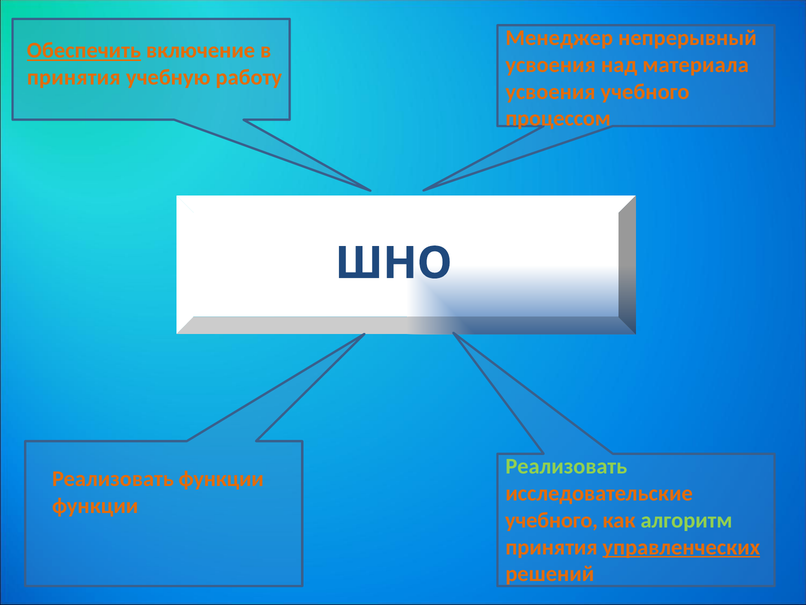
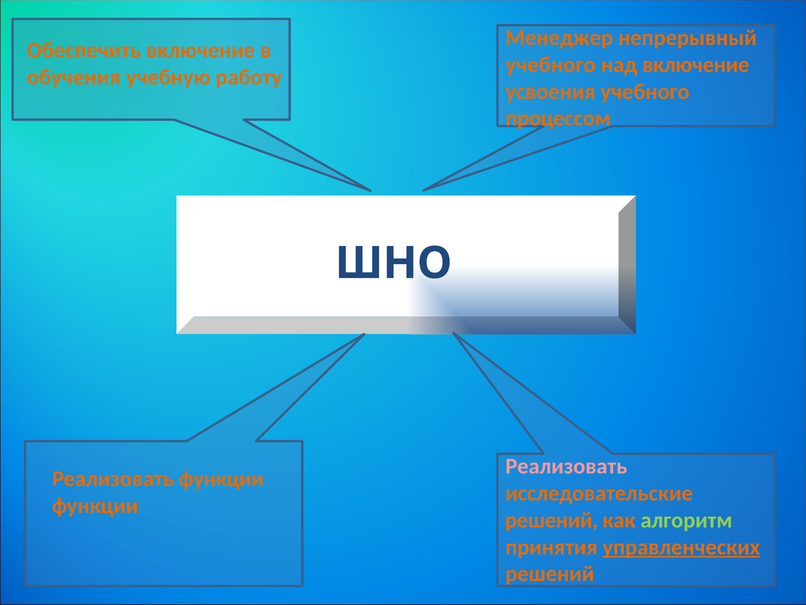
Обеспечить underline: present -> none
усвоения at (551, 65): усвоения -> учебного
над материала: материала -> включение
принятия at (74, 77): принятия -> обучения
Реализовать at (566, 466) colour: light green -> pink
учебного at (552, 520): учебного -> решений
